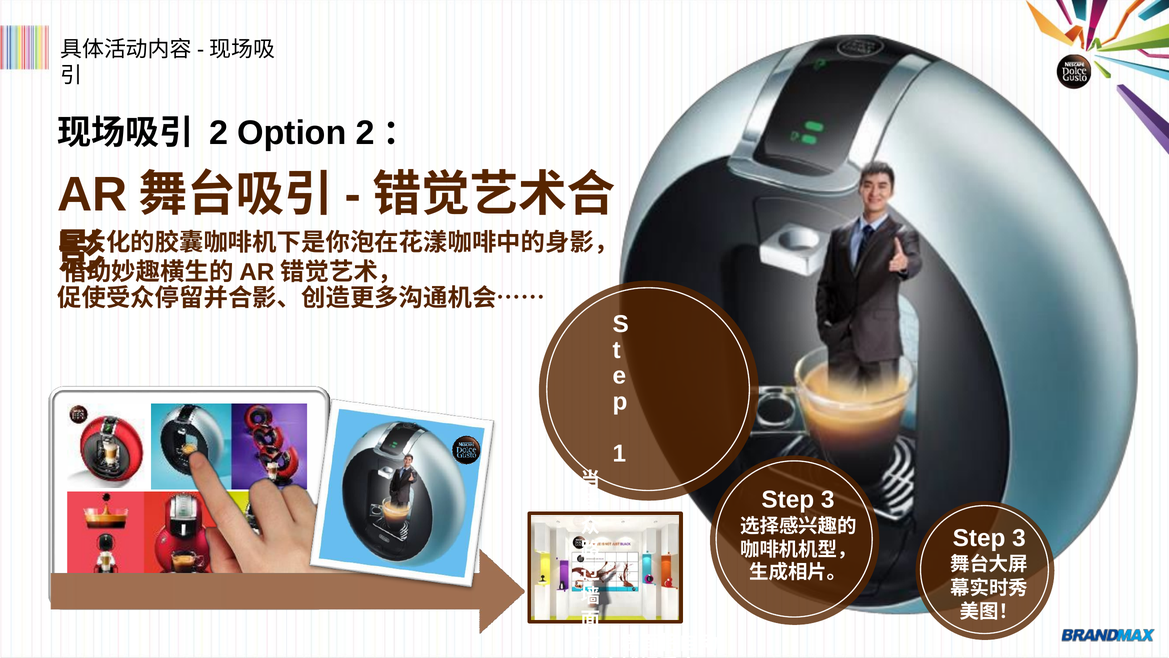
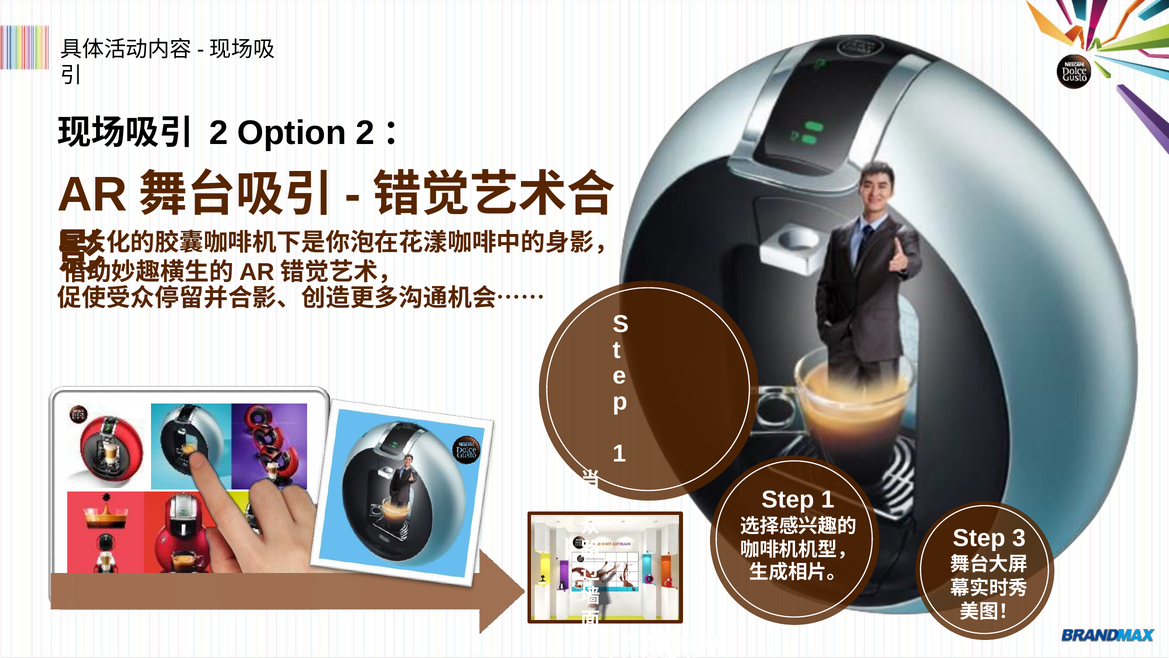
3 at (828, 499): 3 -> 1
